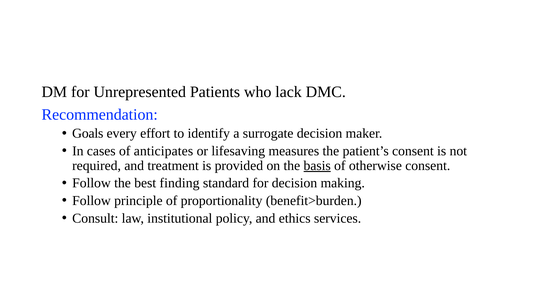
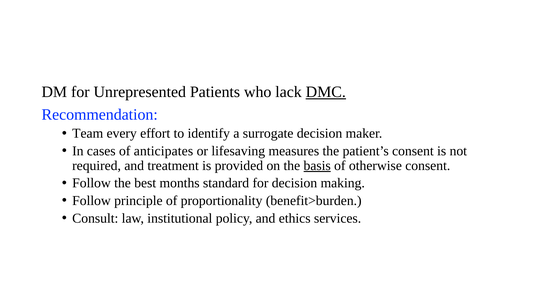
DMC underline: none -> present
Goals: Goals -> Team
finding: finding -> months
